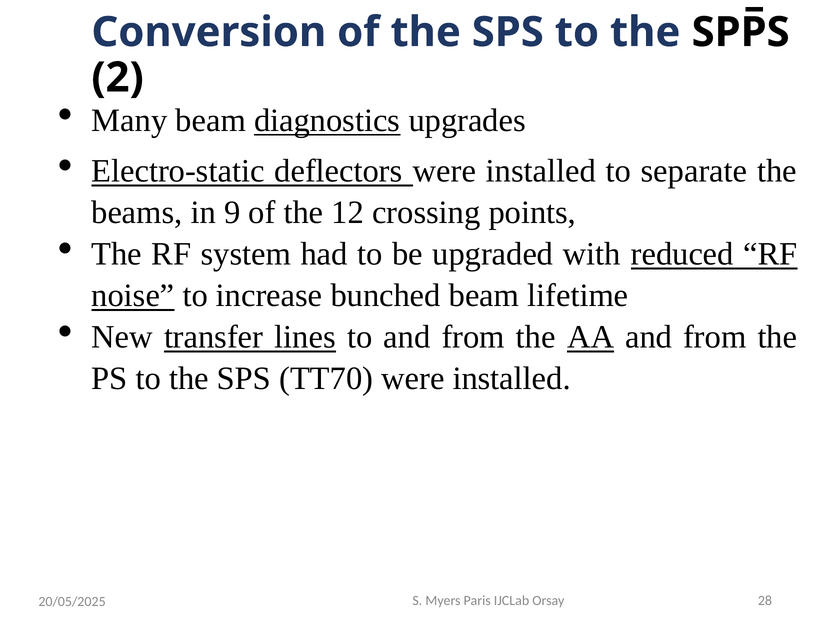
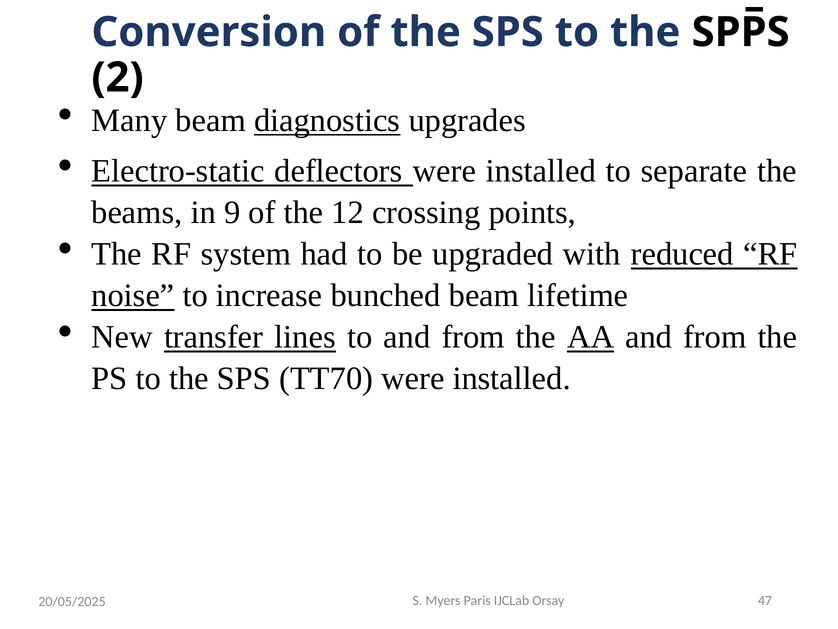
28: 28 -> 47
